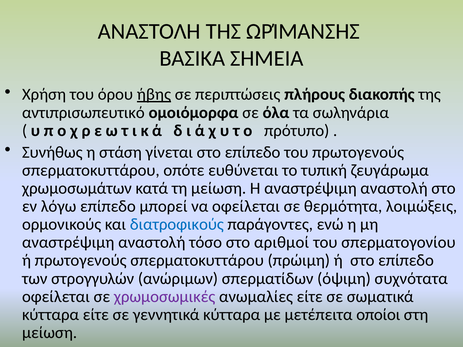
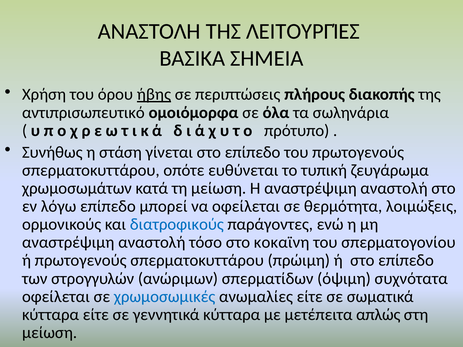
ΩΡΊΜΑΝΣΗΣ: ΩΡΊΜΑΝΣΗΣ -> ΛΕΙΤΟΥΡΓΊΕΣ
αριθμοί: αριθμοί -> κοκαϊνη
χρωμοσωμικές colour: purple -> blue
οποίοι: οποίοι -> απλώς
